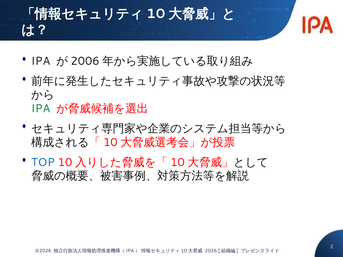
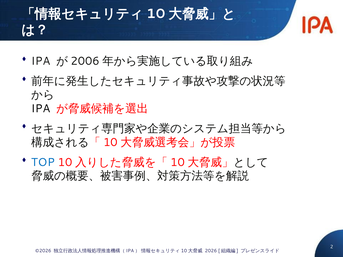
IPA at (41, 109) colour: green -> black
